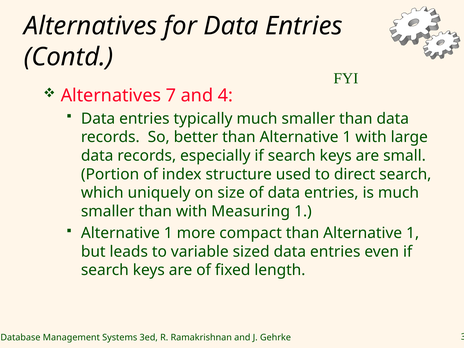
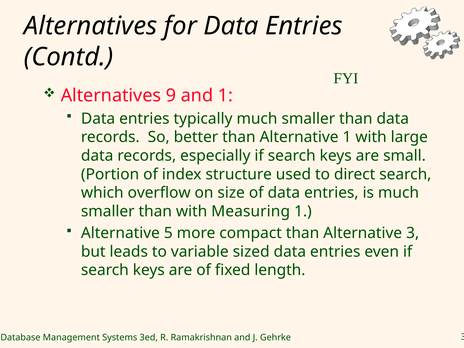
7: 7 -> 9
and 4: 4 -> 1
uniquely: uniquely -> overflow
1 at (168, 233): 1 -> 5
compact than Alternative 1: 1 -> 3
